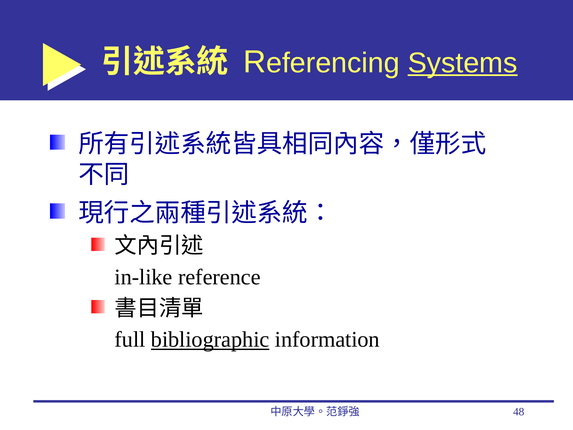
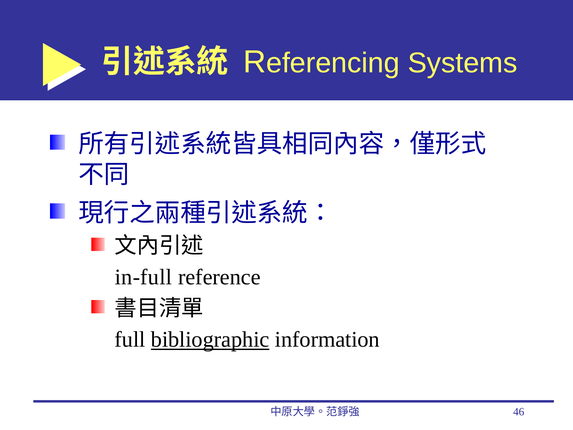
Systems underline: present -> none
in-like: in-like -> in-full
48: 48 -> 46
